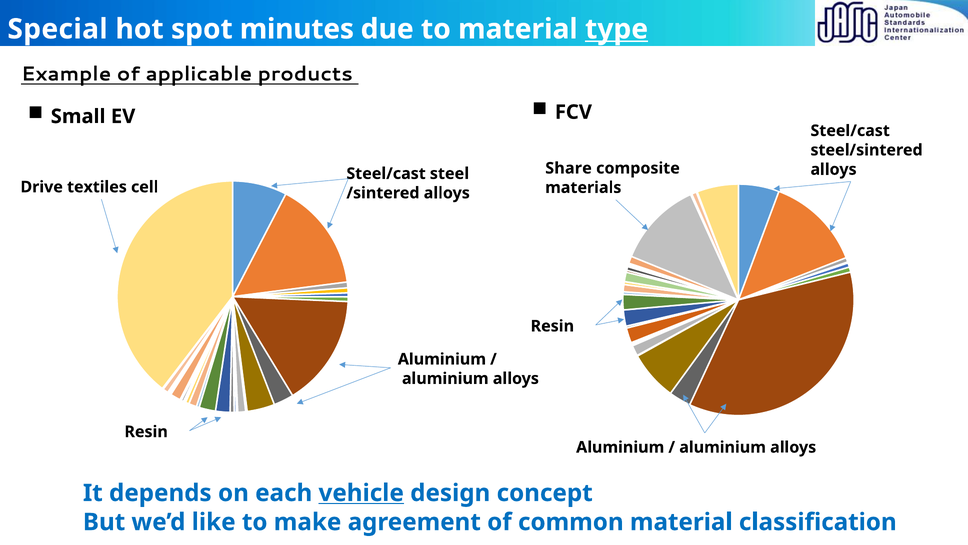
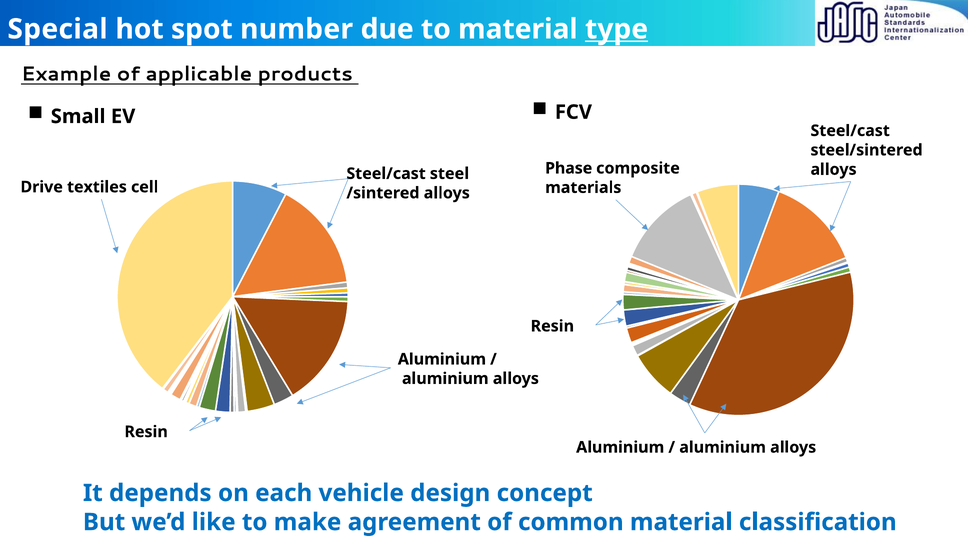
minutes: minutes -> number
Share: Share -> Phase
vehicle underline: present -> none
